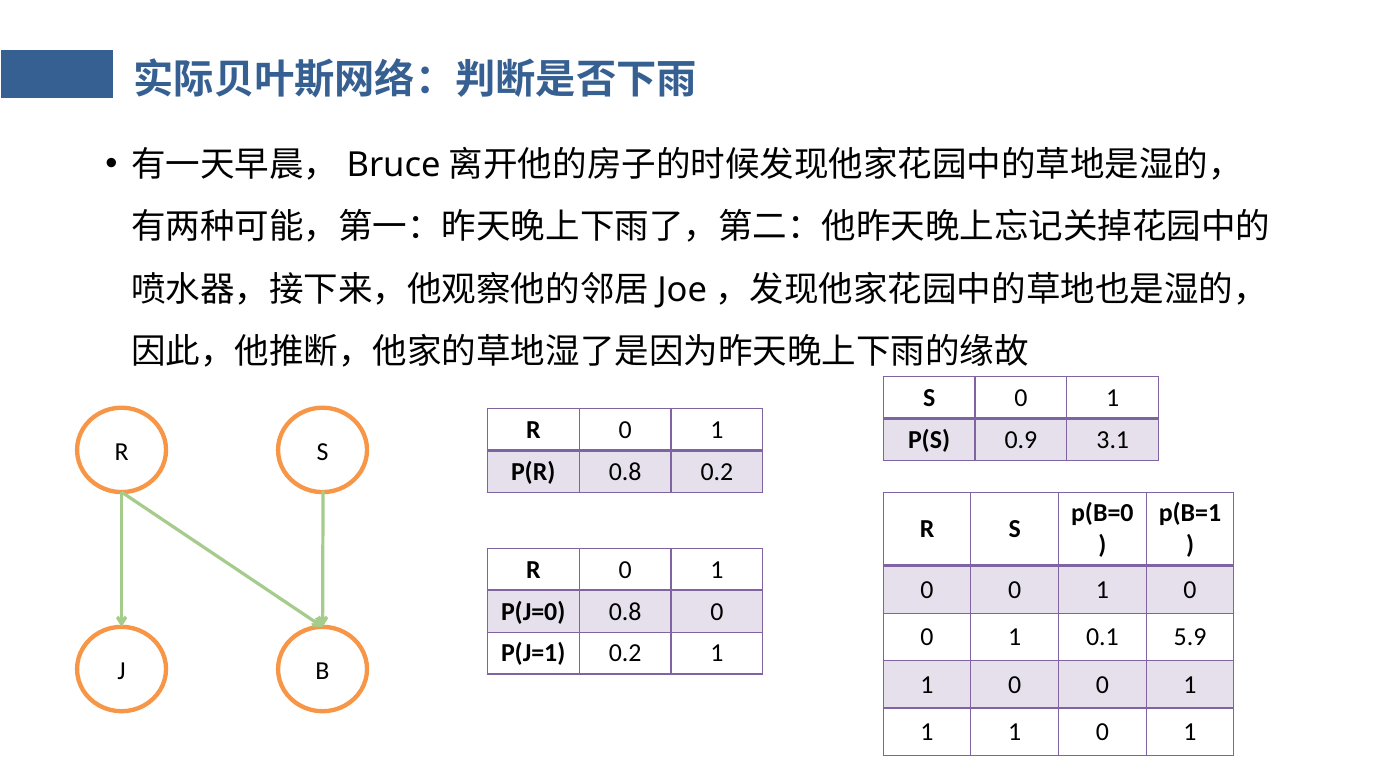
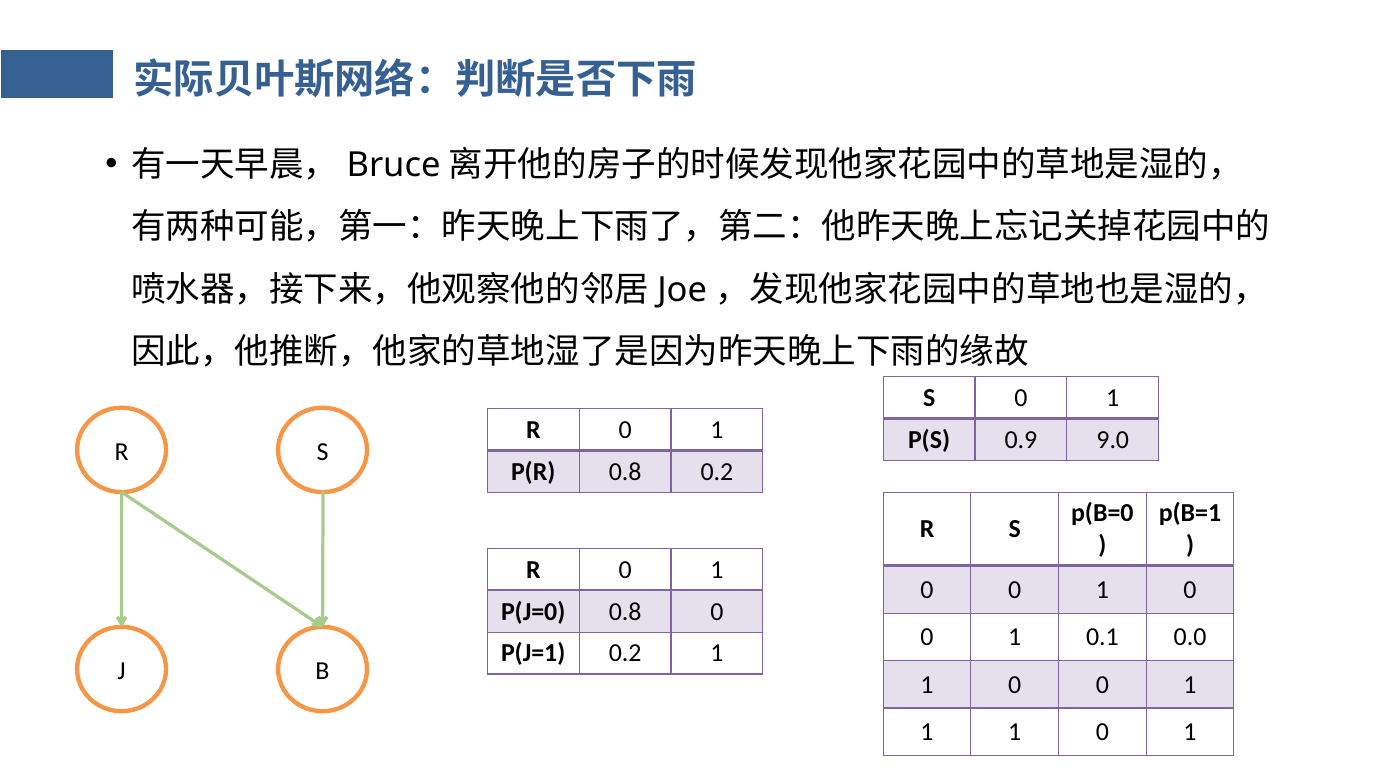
3.1: 3.1 -> 9.0
5.9: 5.9 -> 0.0
